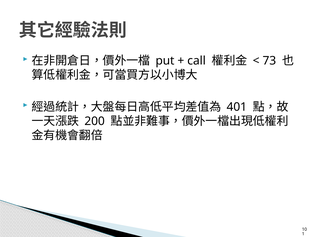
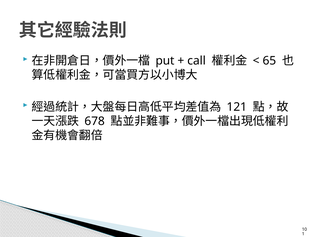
73: 73 -> 65
401: 401 -> 121
200: 200 -> 678
